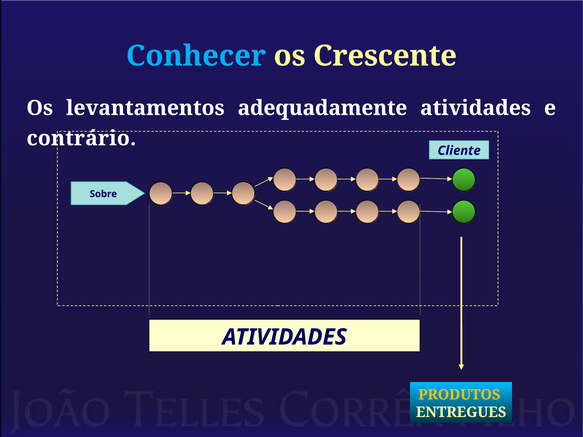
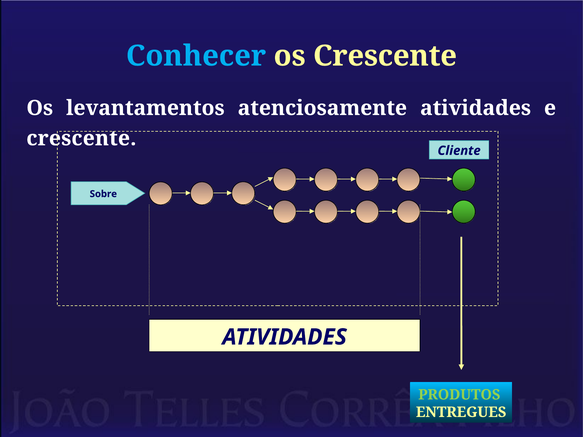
adequadamente: adequadamente -> atenciosamente
contrário at (81, 138): contrário -> crescente
PRODUTOS colour: yellow -> light green
